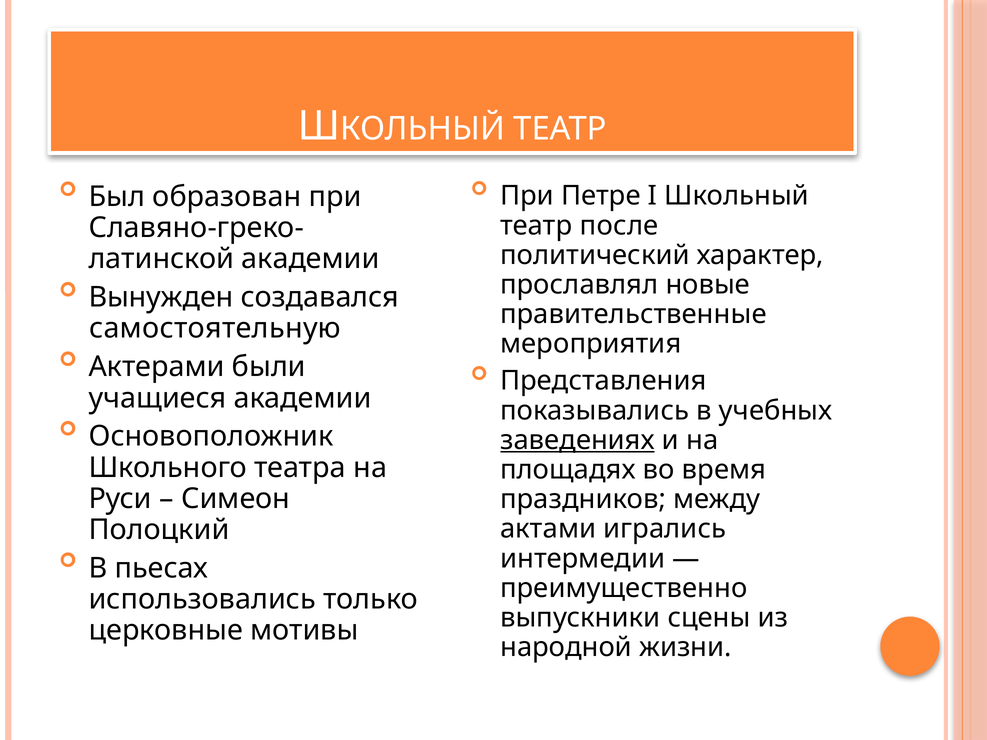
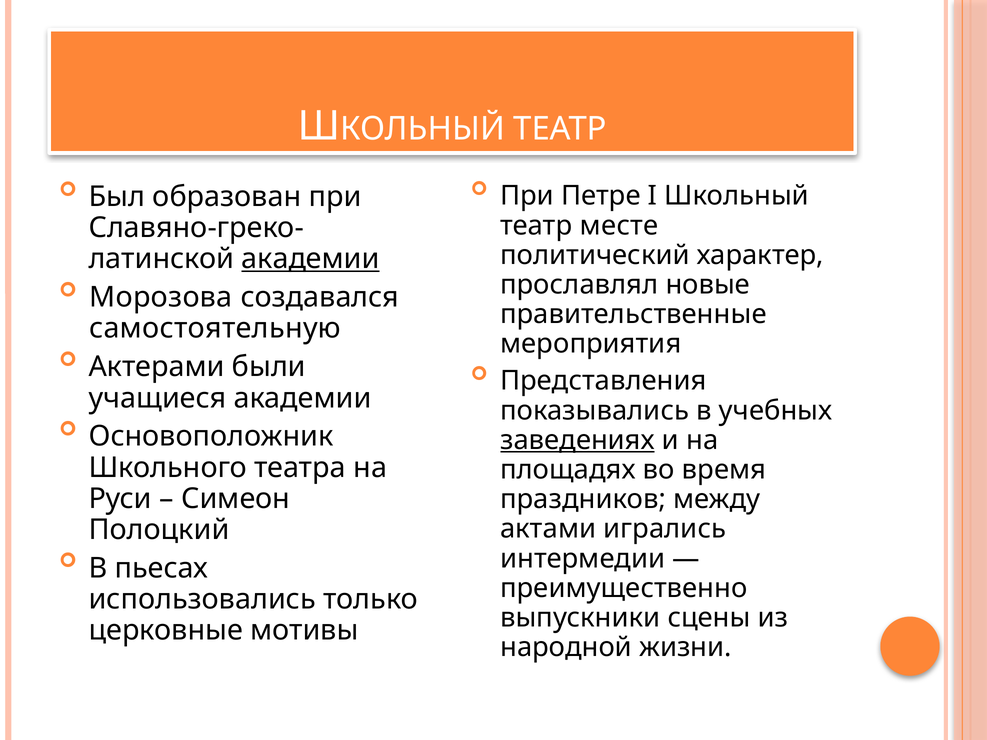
после: после -> месте
академии at (310, 259) underline: none -> present
Вынужден: Вынужден -> Морозова
